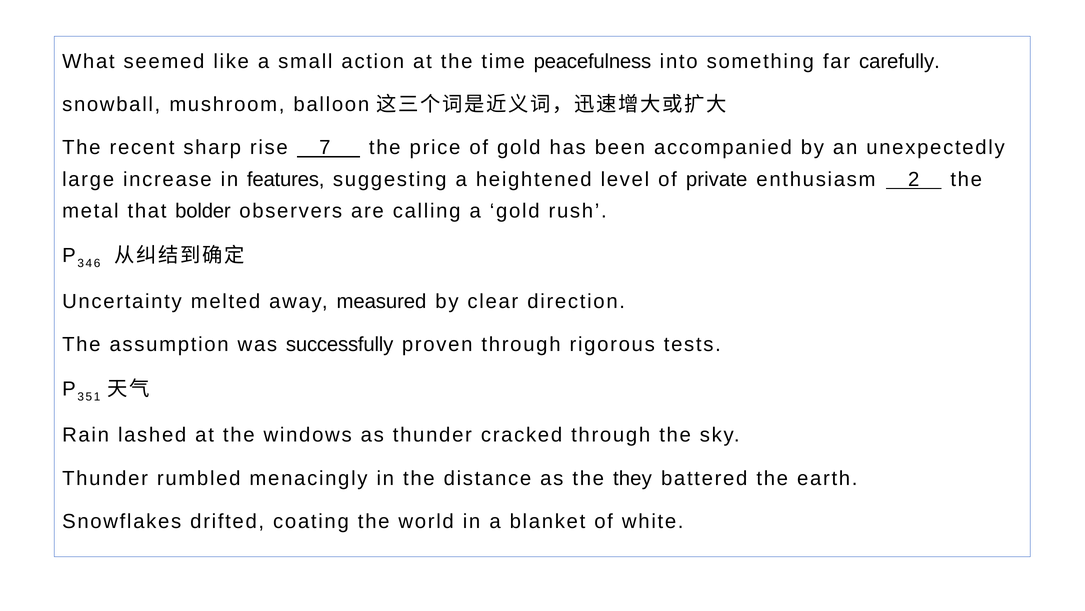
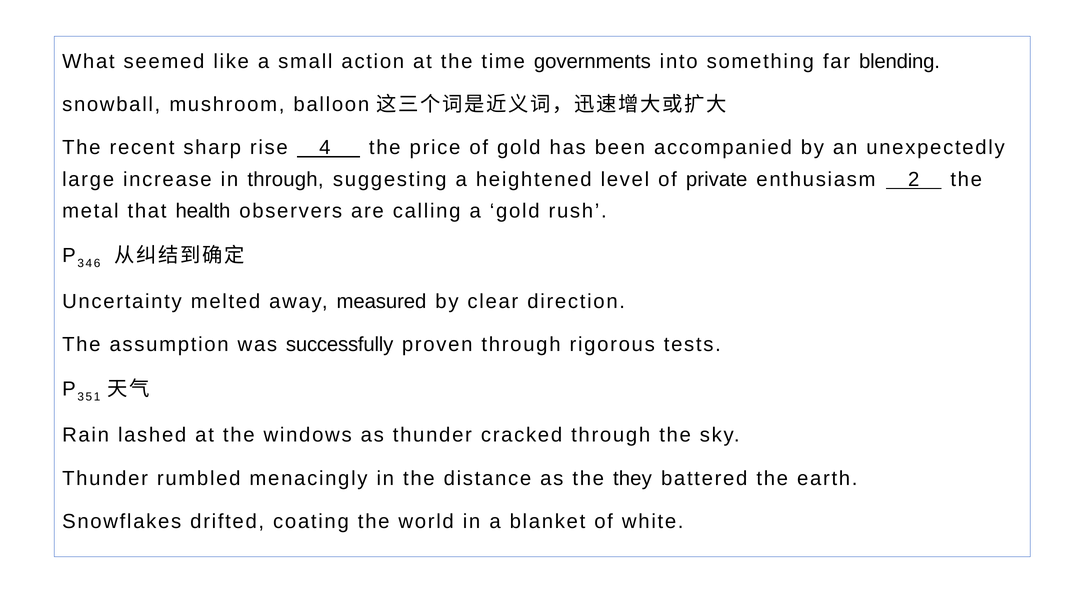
peacefulness: peacefulness -> governments
carefully: carefully -> blending
7: 7 -> 4
in features: features -> through
bolder: bolder -> health
